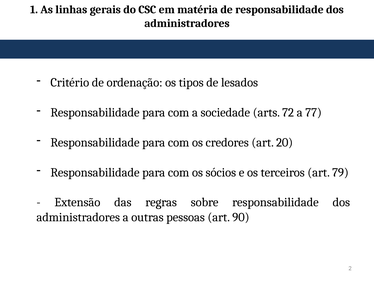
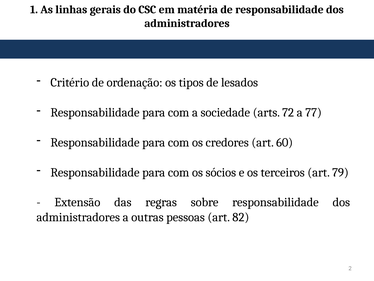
20: 20 -> 60
90: 90 -> 82
